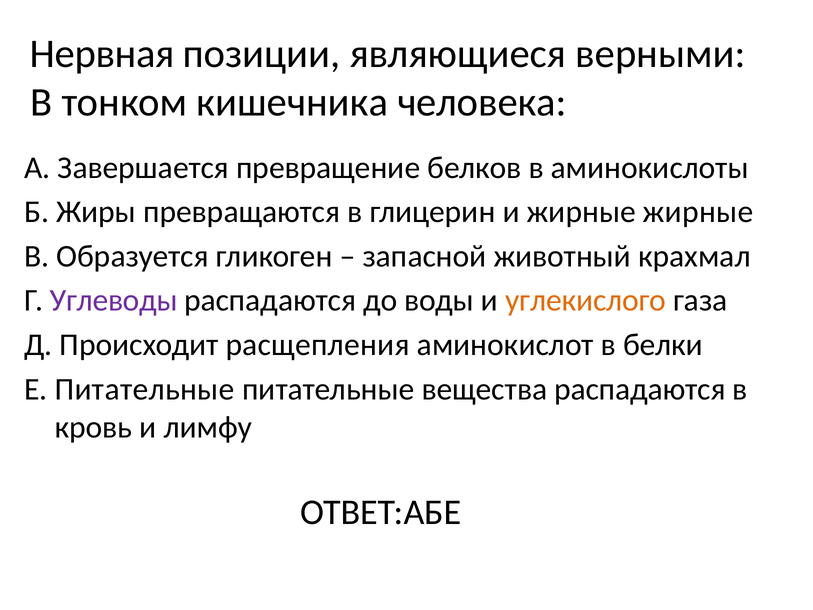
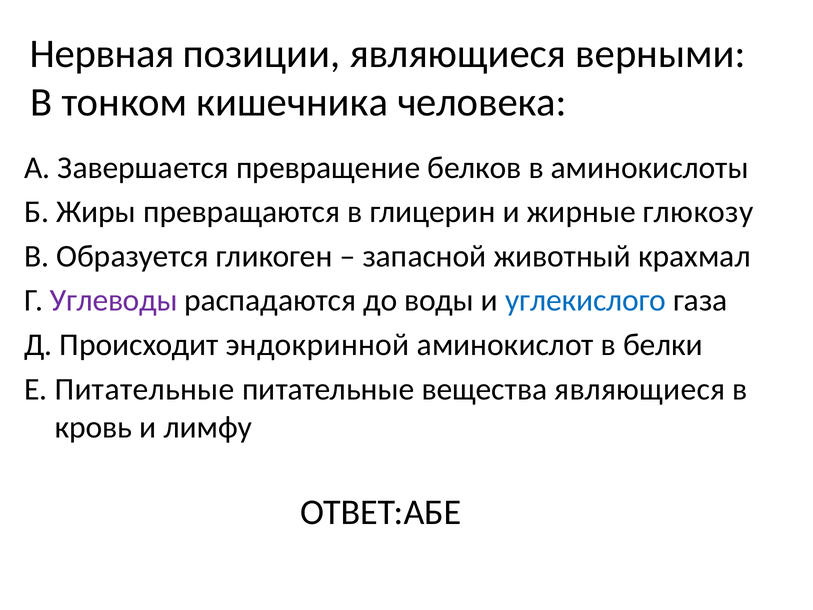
жирные жирные: жирные -> глюкозу
углекислого colour: orange -> blue
расщепления: расщепления -> эндокринной
вещества распадаются: распадаются -> являющиеся
